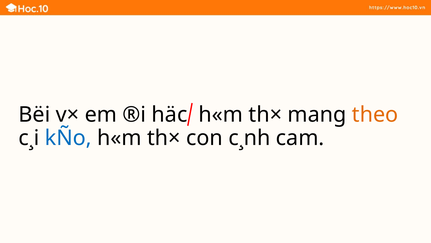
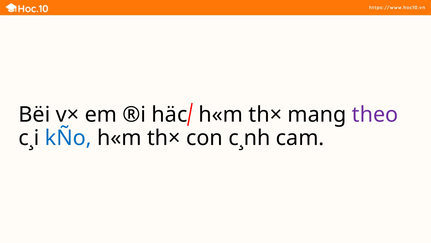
theo colour: orange -> purple
